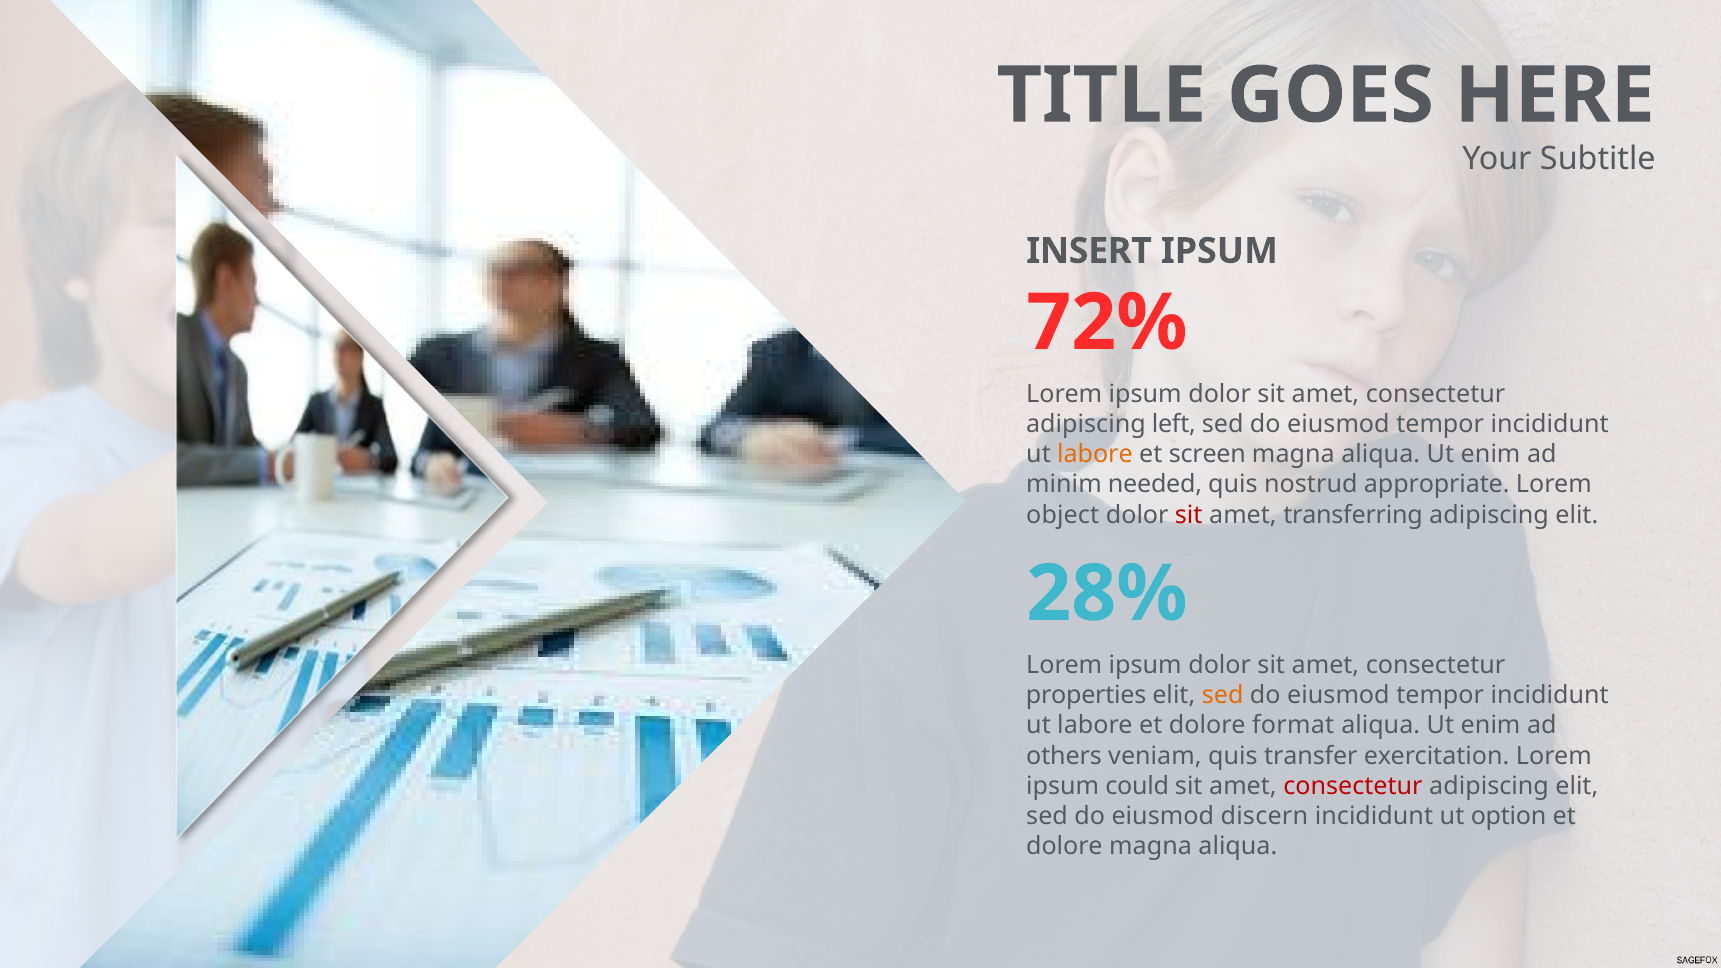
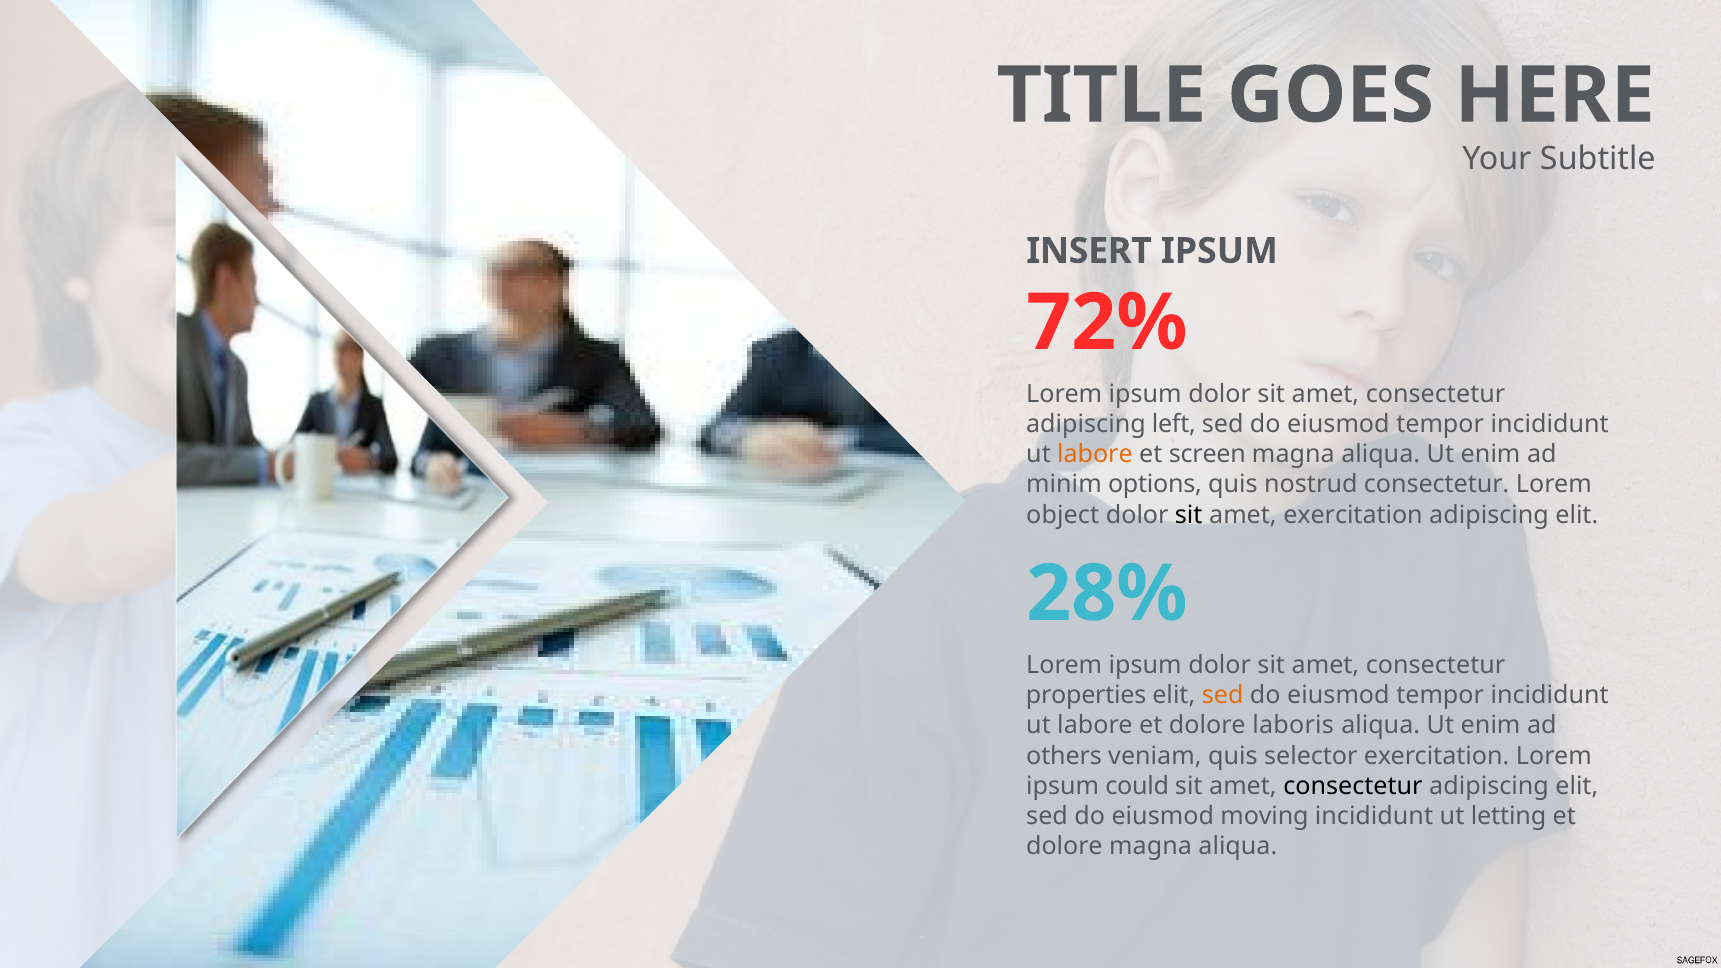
needed: needed -> options
nostrud appropriate: appropriate -> consectetur
sit at (1189, 515) colour: red -> black
amet transferring: transferring -> exercitation
format: format -> laboris
transfer: transfer -> selector
consectetur at (1353, 786) colour: red -> black
discern: discern -> moving
option: option -> letting
